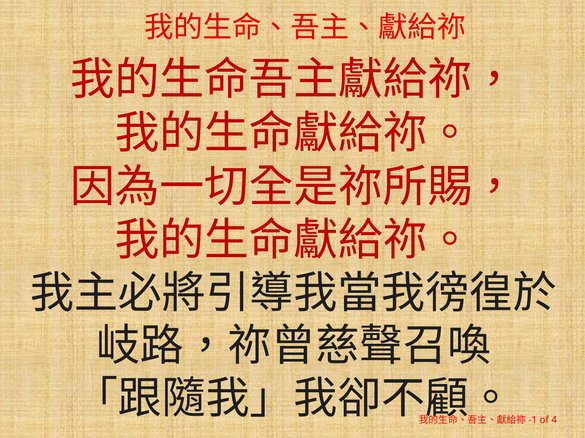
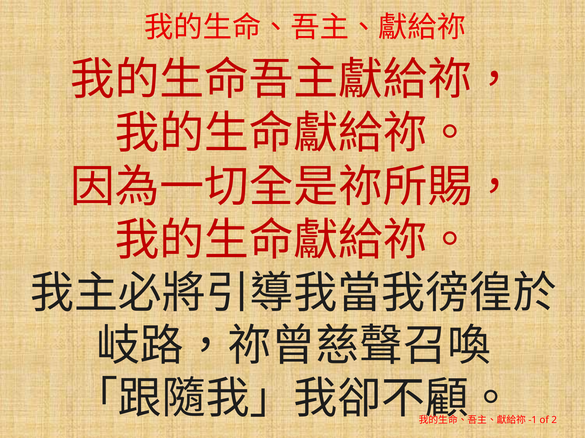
4: 4 -> 2
